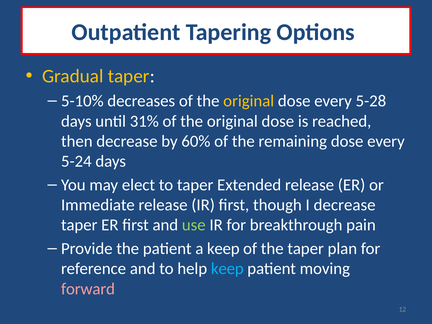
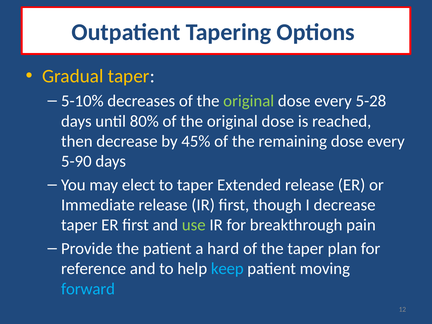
original at (249, 101) colour: yellow -> light green
31%: 31% -> 80%
60%: 60% -> 45%
5-24: 5-24 -> 5-90
a keep: keep -> hard
forward colour: pink -> light blue
